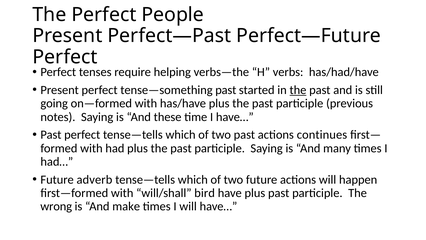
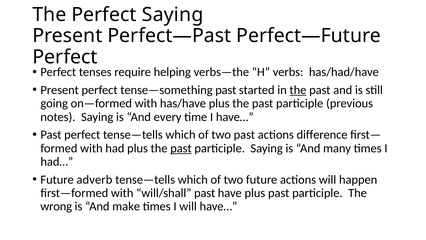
Perfect People: People -> Saying
these: these -> every
continues: continues -> difference
past at (181, 148) underline: none -> present
will/shall bird: bird -> past
